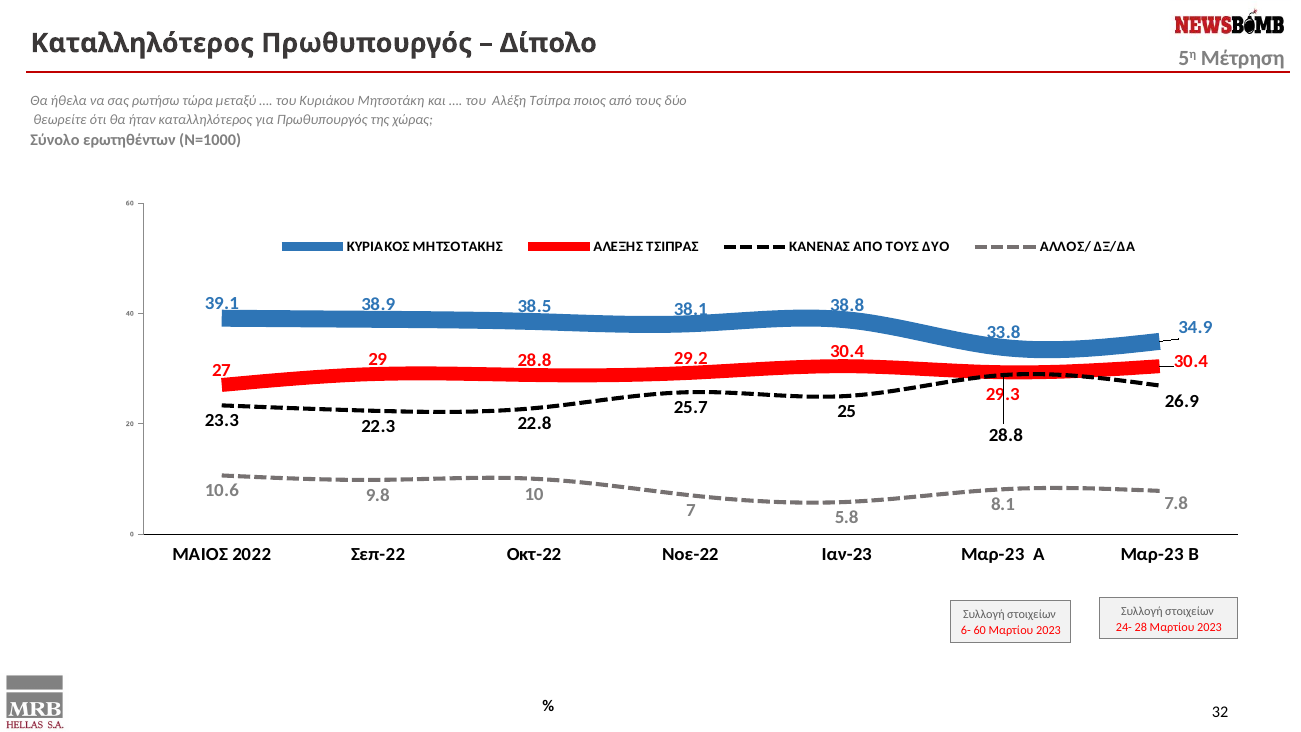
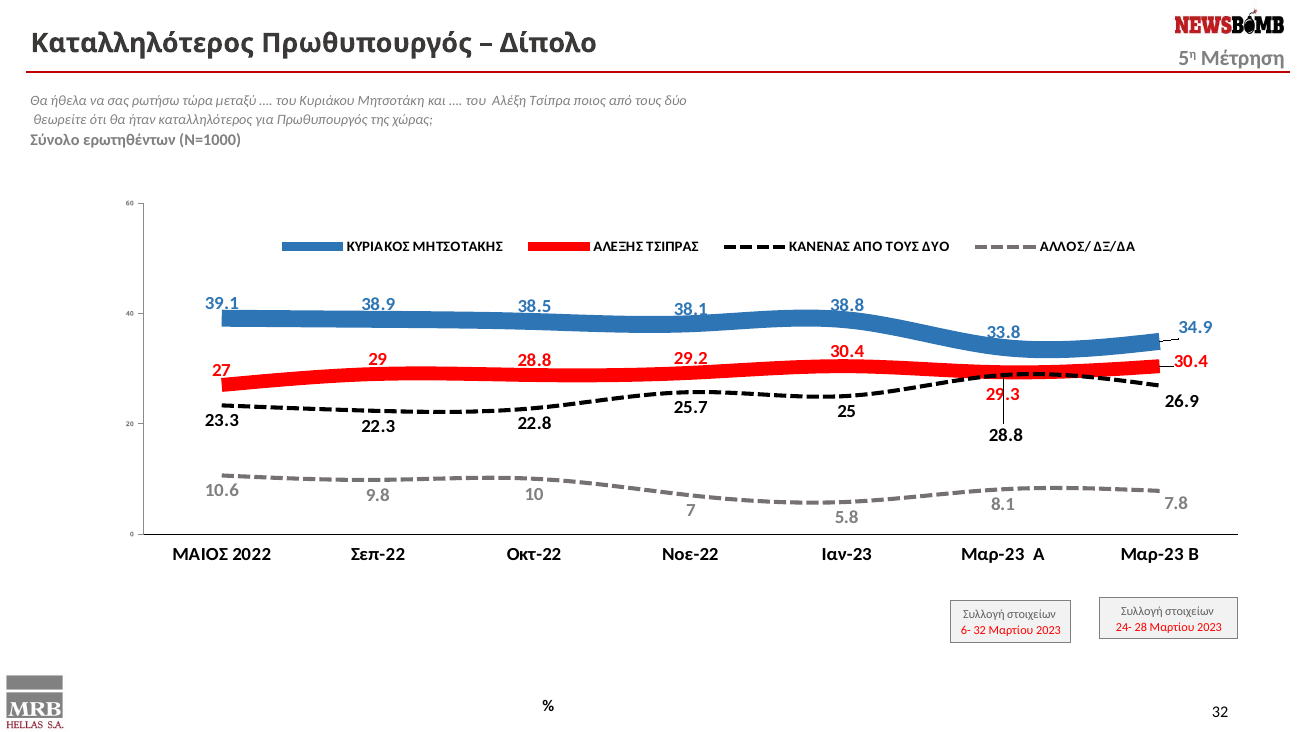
6- 60: 60 -> 32
